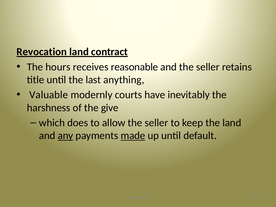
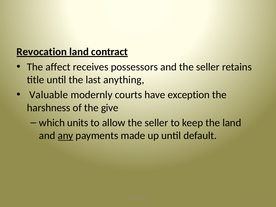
hours: hours -> affect
reasonable: reasonable -> possessors
inevitably: inevitably -> exception
does: does -> units
made underline: present -> none
